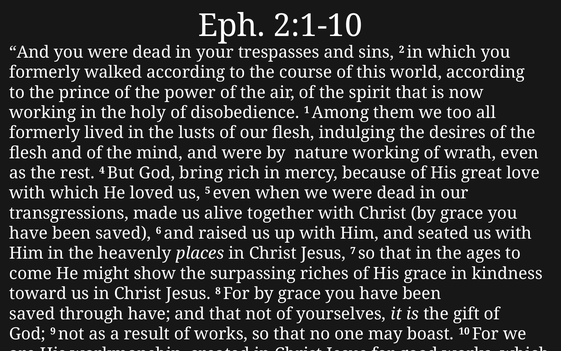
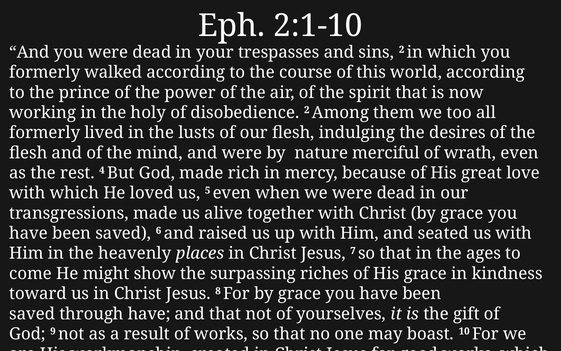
disobedience 1: 1 -> 2
nature working: working -> merciful
God bring: bring -> made
